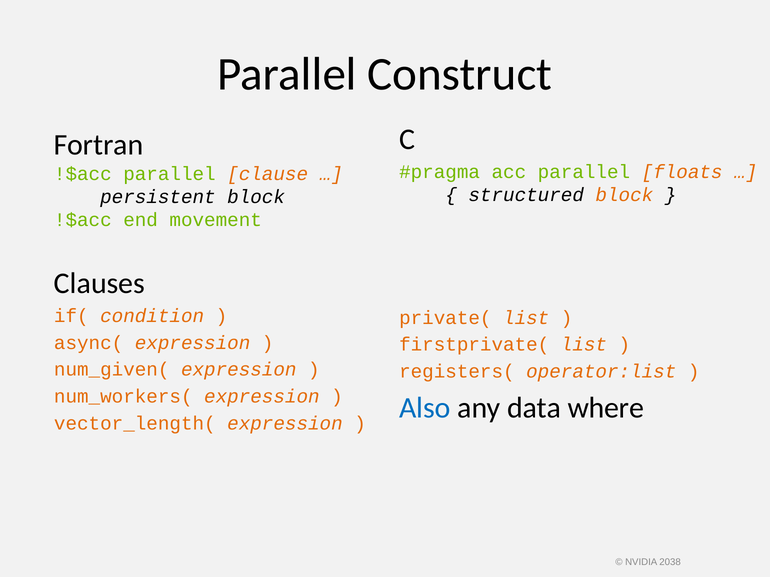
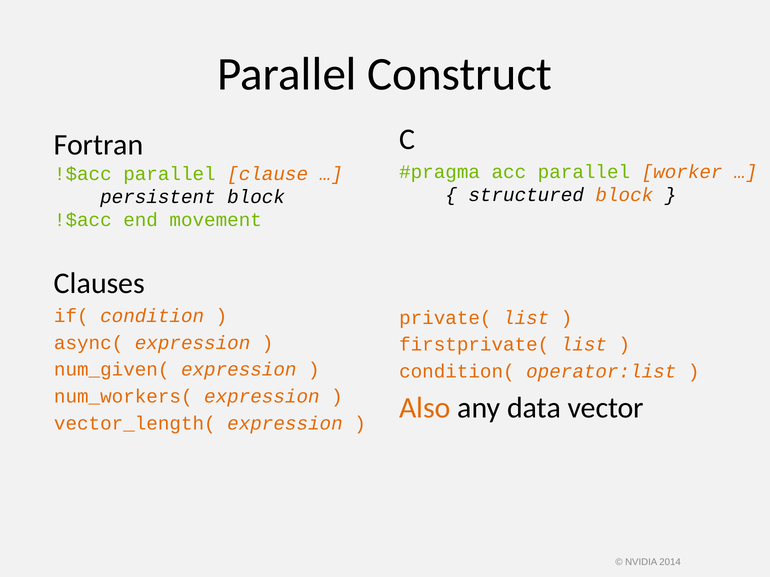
floats: floats -> worker
registers(: registers( -> condition(
Also colour: blue -> orange
where: where -> vector
2038: 2038 -> 2014
